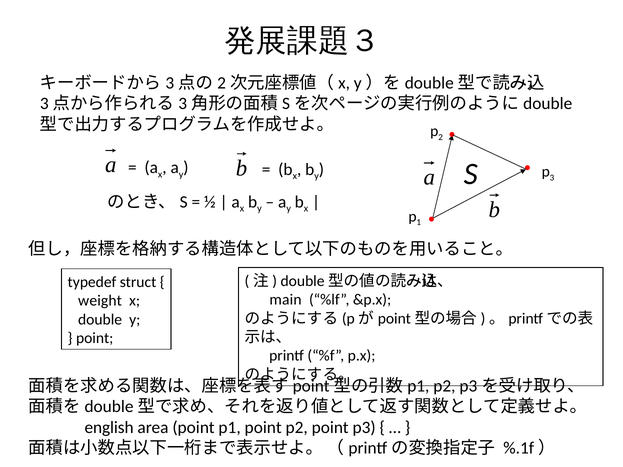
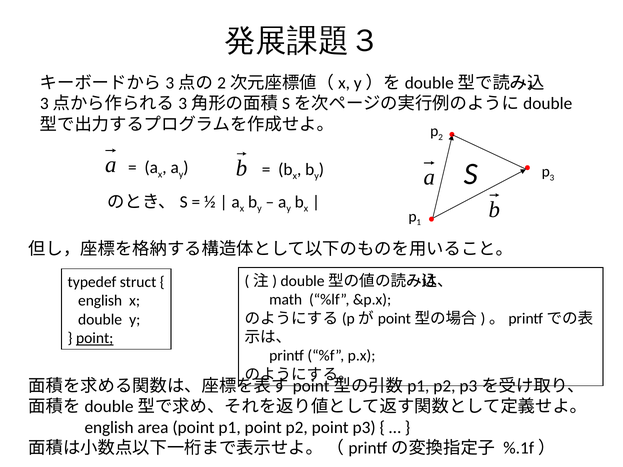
main: main -> math
weight at (100, 301): weight -> english
point at (95, 338) underline: none -> present
